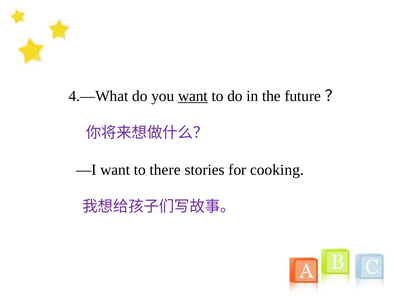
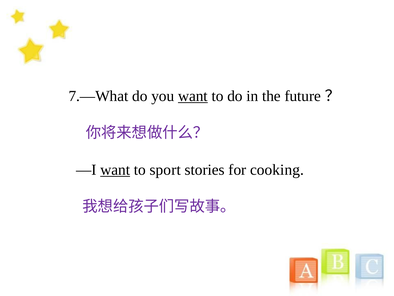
4.—What: 4.—What -> 7.—What
want at (115, 169) underline: none -> present
there: there -> sport
